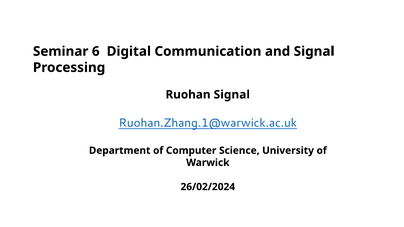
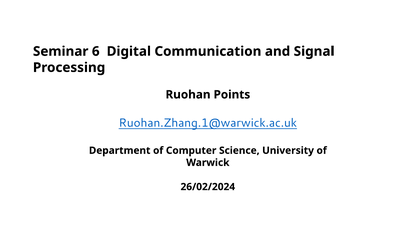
Ruohan Signal: Signal -> Points
